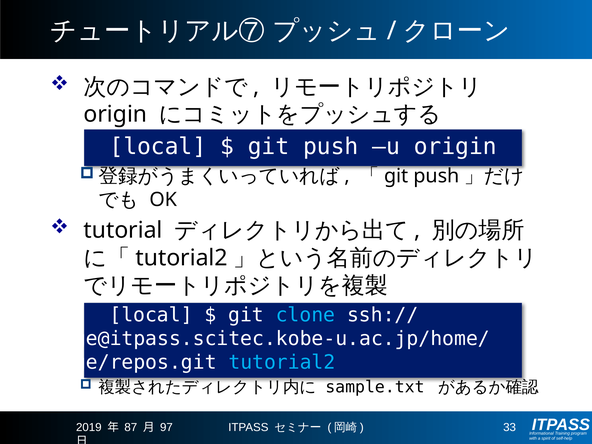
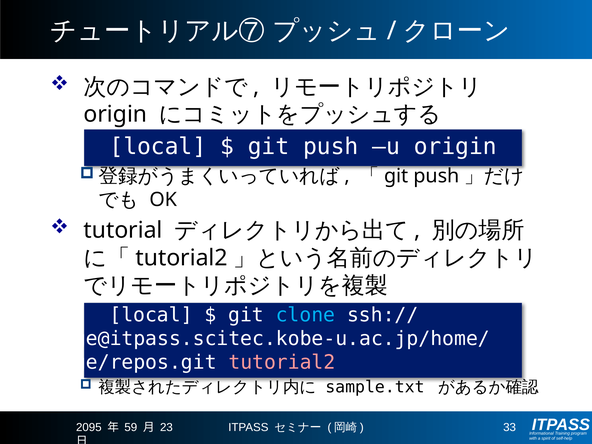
tutorial2 at (282, 362) colour: light blue -> pink
2019: 2019 -> 2095
87: 87 -> 59
97: 97 -> 23
